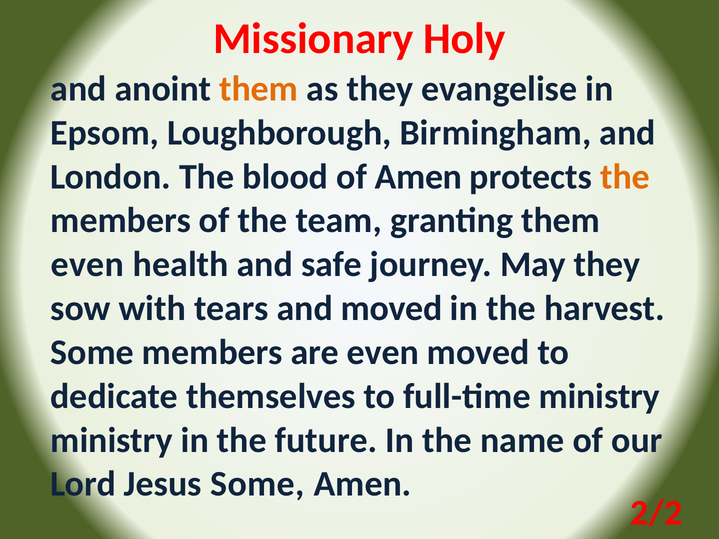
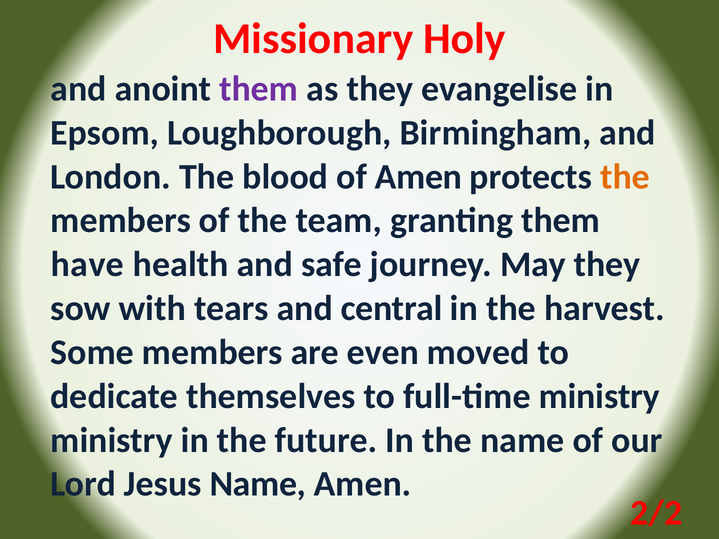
them at (259, 89) colour: orange -> purple
even at (87, 265): even -> have
and moved: moved -> central
Jesus Some: Some -> Name
